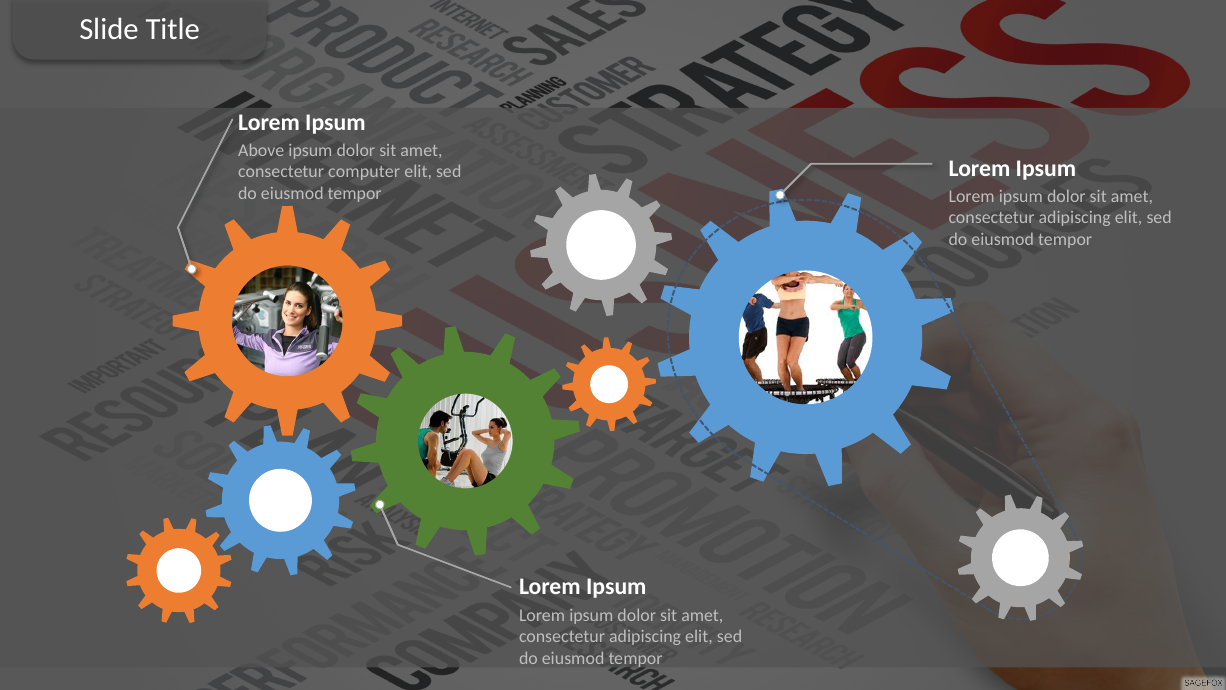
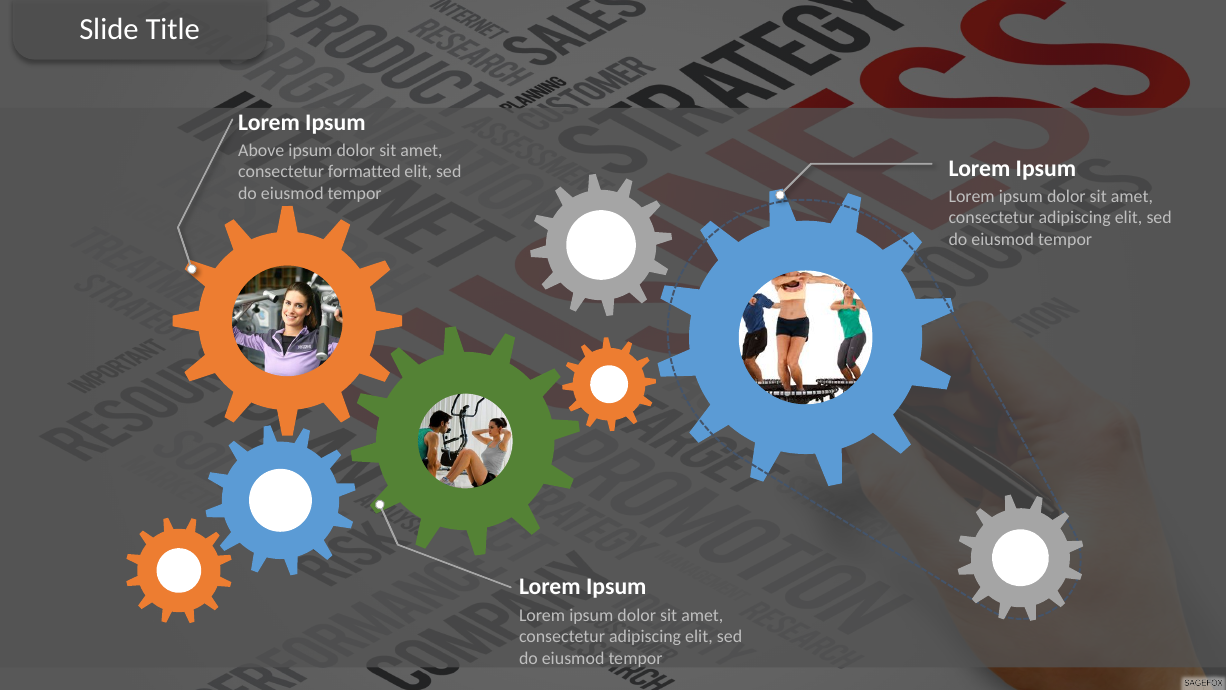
computer: computer -> formatted
